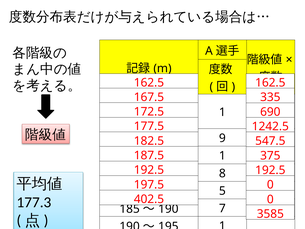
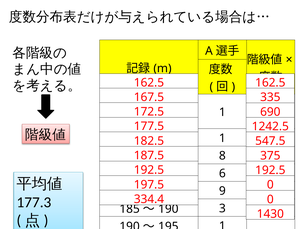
9 at (222, 138): 9 -> 1
1 at (222, 156): 1 -> 8
8: 8 -> 6
5: 5 -> 9
402.5: 402.5 -> 334.4
7: 7 -> 3
3585: 3585 -> 1430
